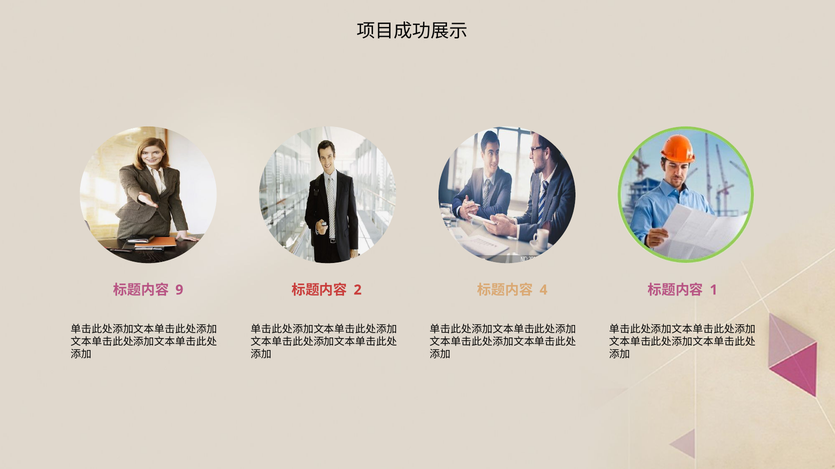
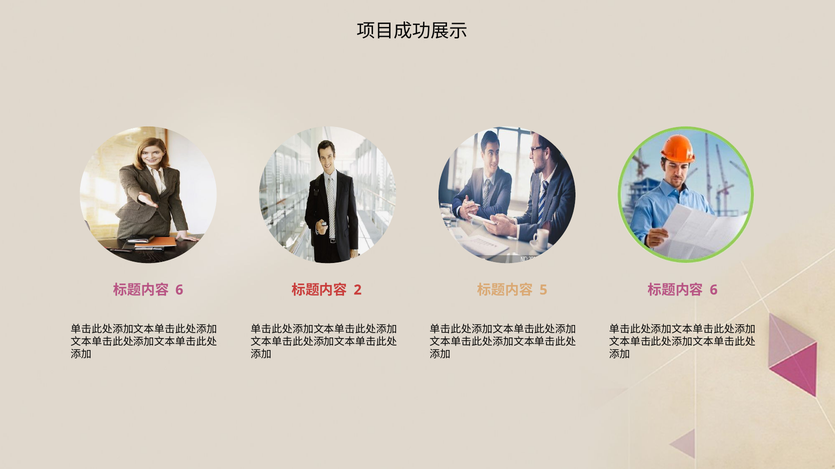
9 at (179, 290): 9 -> 6
4: 4 -> 5
1 at (714, 290): 1 -> 6
